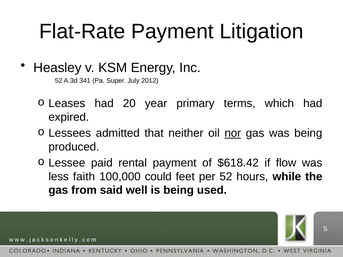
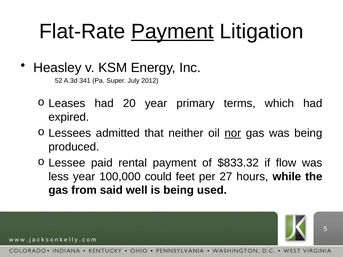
Payment at (172, 31) underline: none -> present
$618.42: $618.42 -> $833.32
less faith: faith -> year
per 52: 52 -> 27
